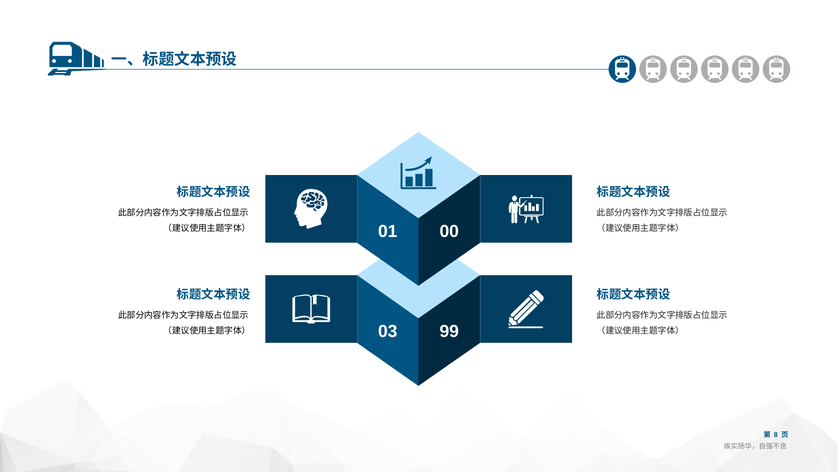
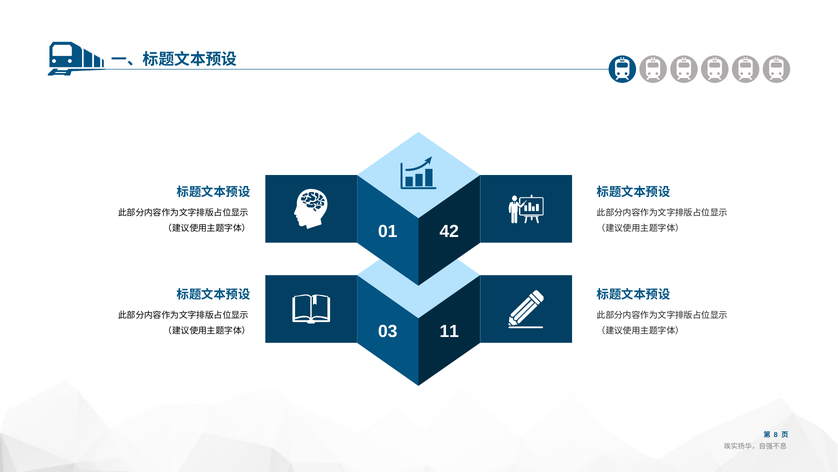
00: 00 -> 42
99: 99 -> 11
